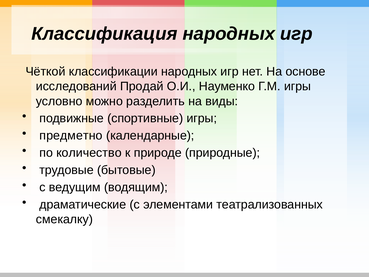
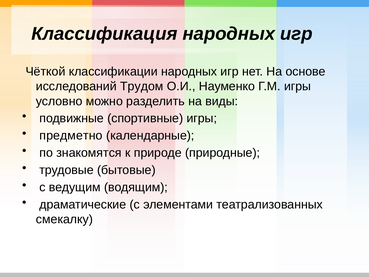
Продай: Продай -> Трудом
количество: количество -> знакомятся
